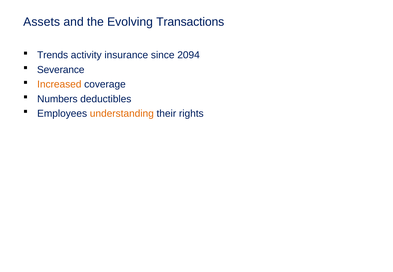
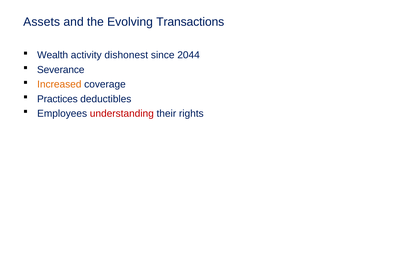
Trends: Trends -> Wealth
insurance: insurance -> dishonest
2094: 2094 -> 2044
Numbers: Numbers -> Practices
understanding colour: orange -> red
